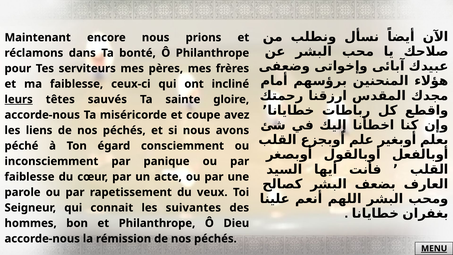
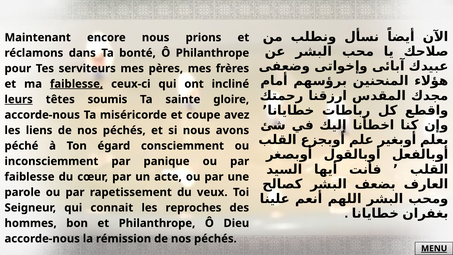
faiblesse at (77, 84) underline: none -> present
sauvés: sauvés -> soumis
suivantes: suivantes -> reproches
